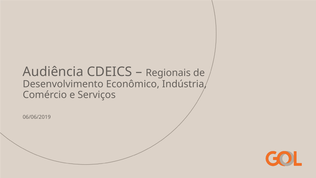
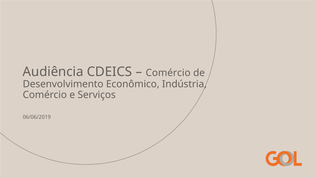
Regionais at (168, 73): Regionais -> Comércio
